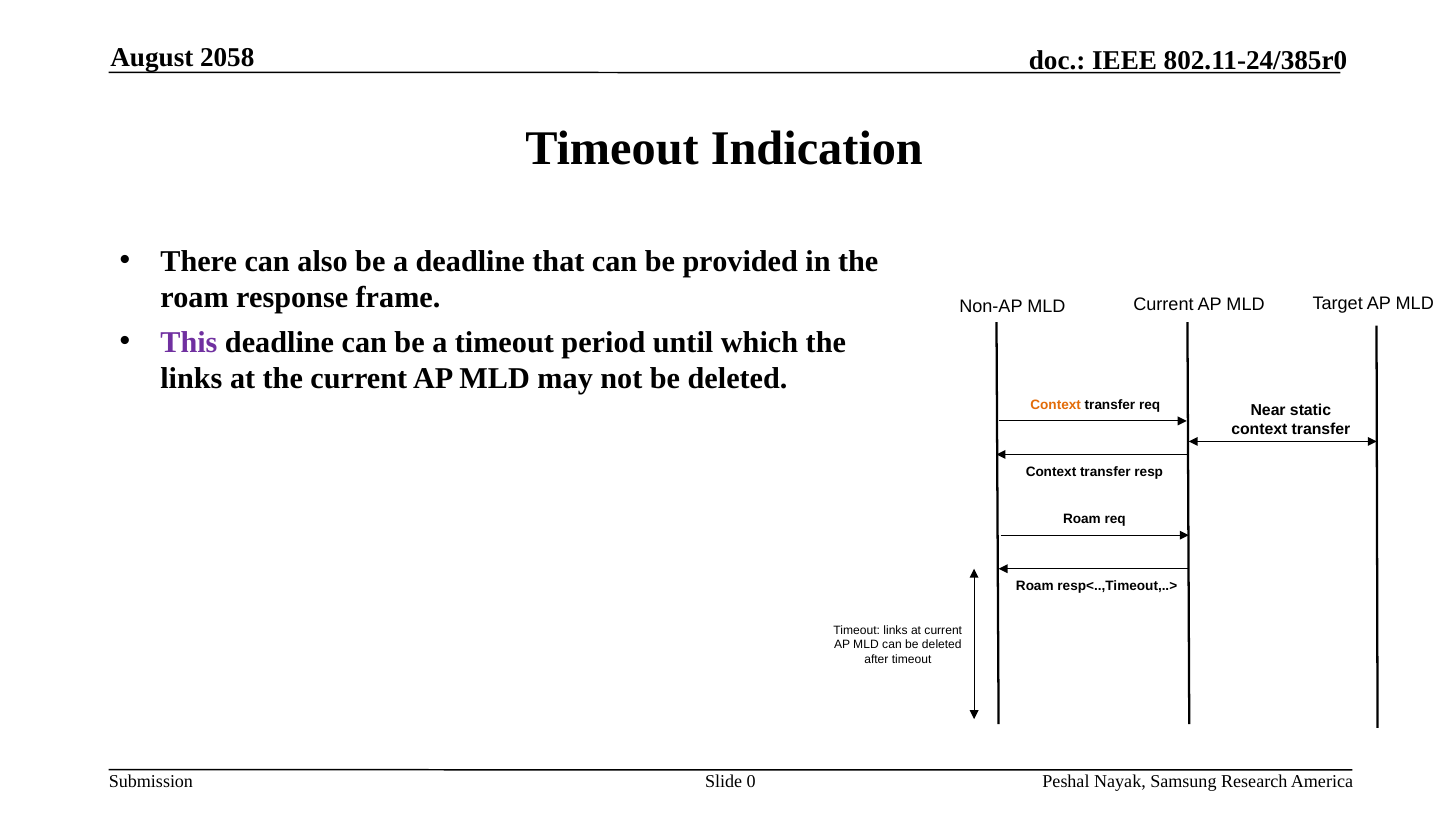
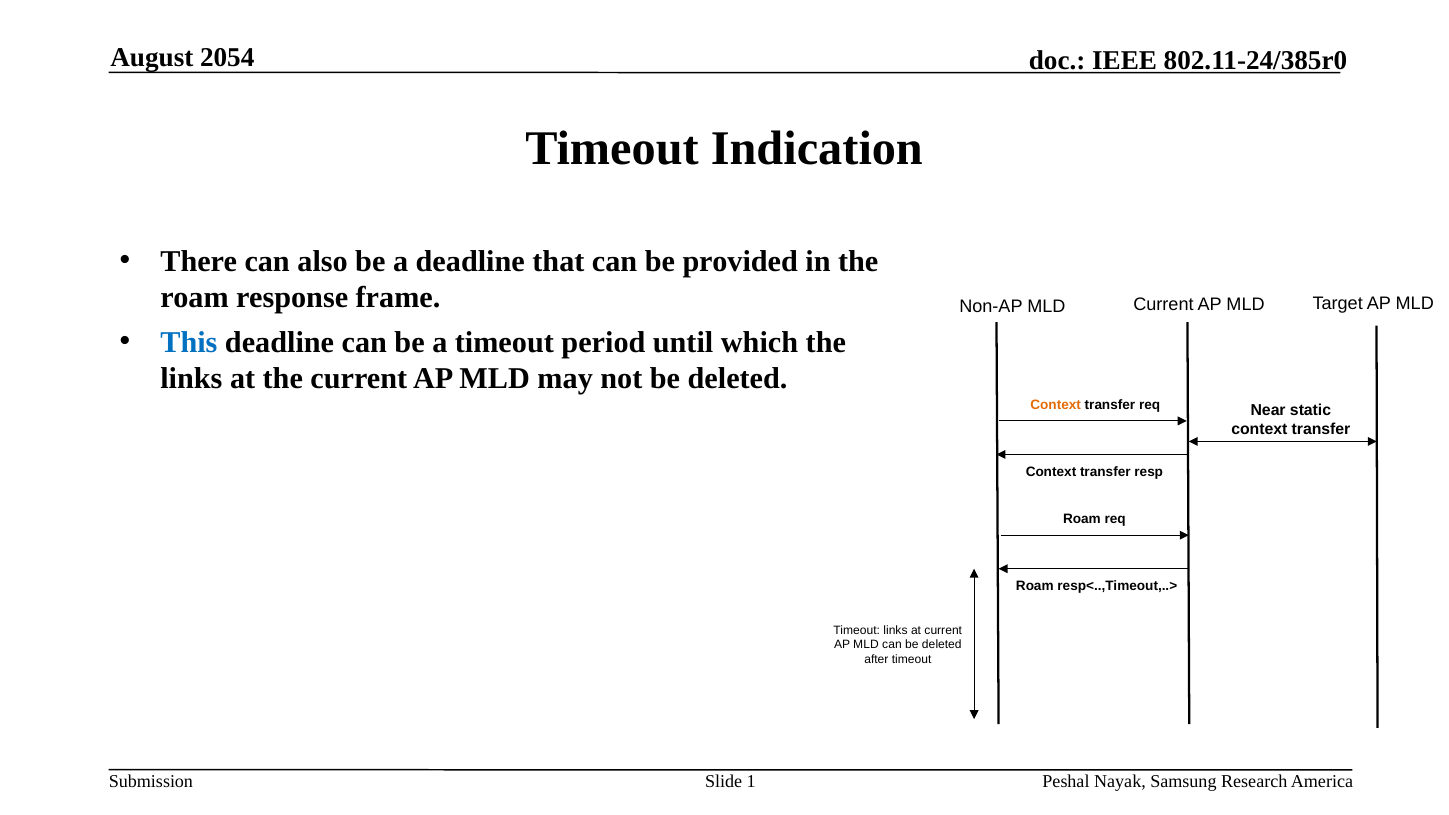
2058: 2058 -> 2054
This colour: purple -> blue
0: 0 -> 1
